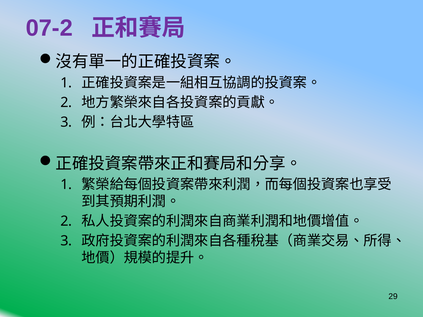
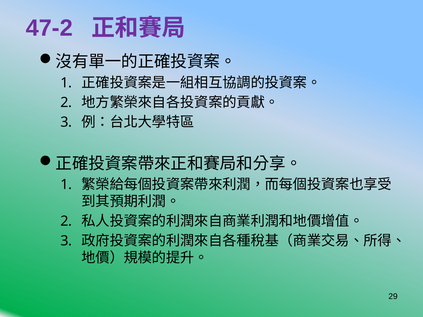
07-2: 07-2 -> 47-2
